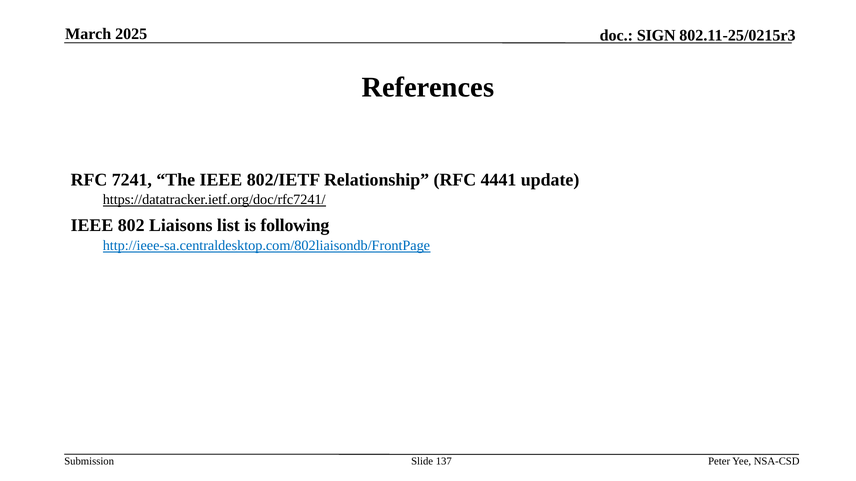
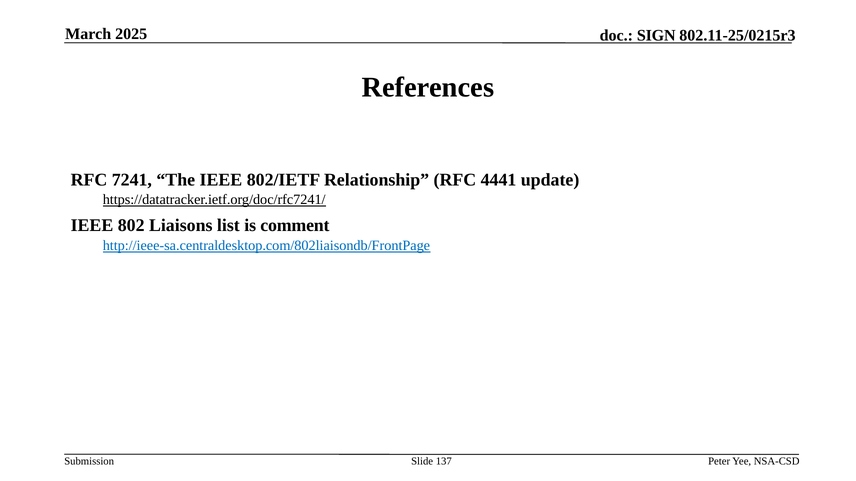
following: following -> comment
